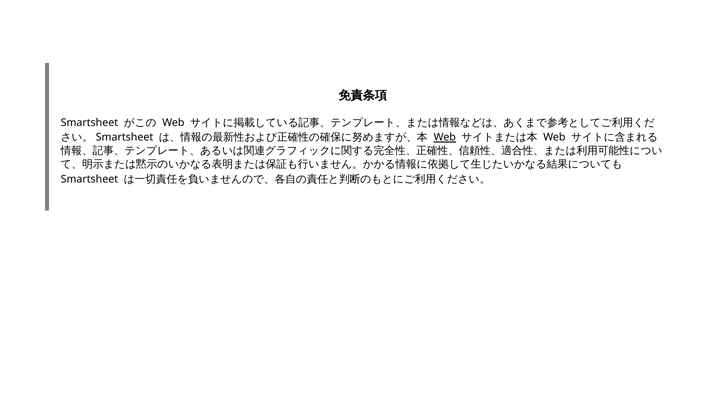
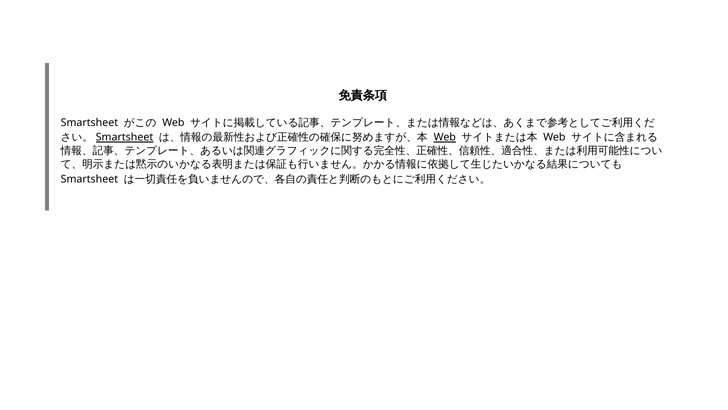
Smartsheet at (125, 137) underline: none -> present
